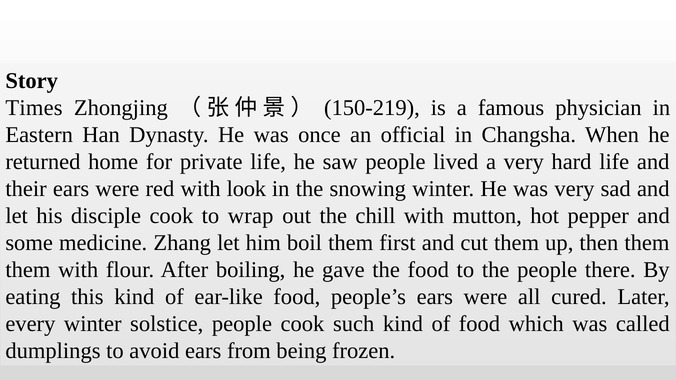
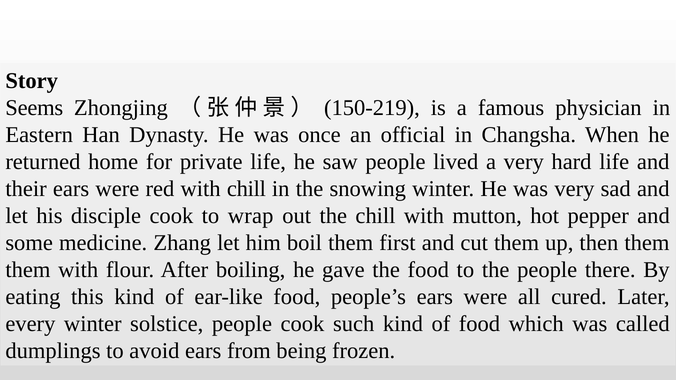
Times: Times -> Seems
with look: look -> chill
